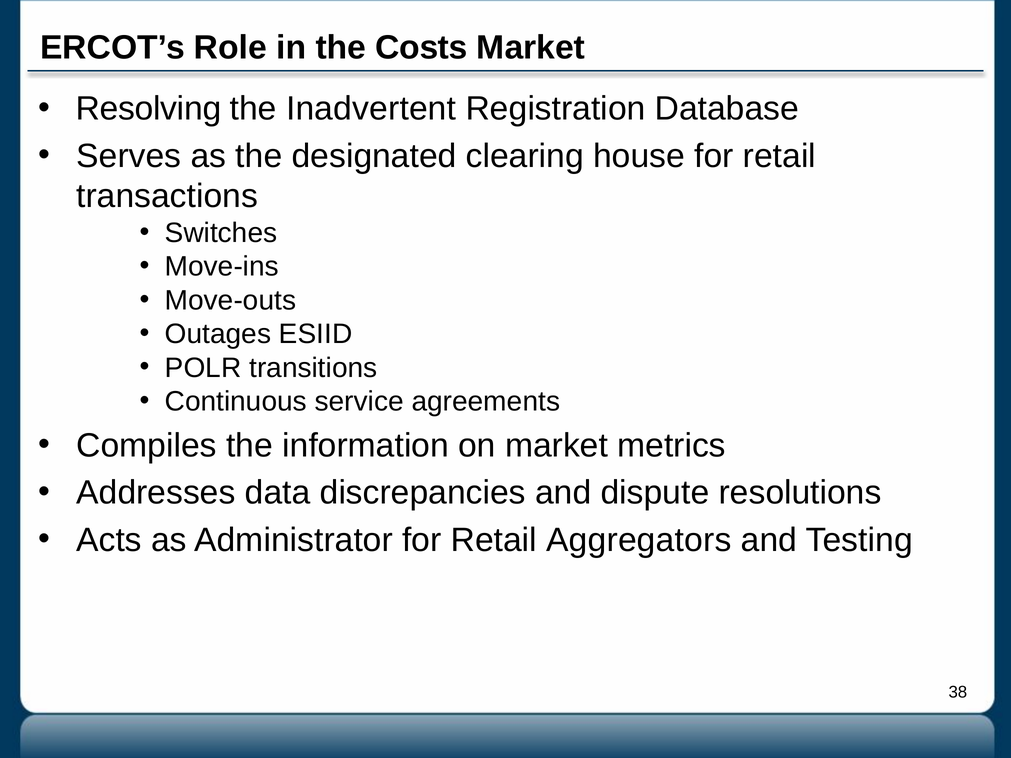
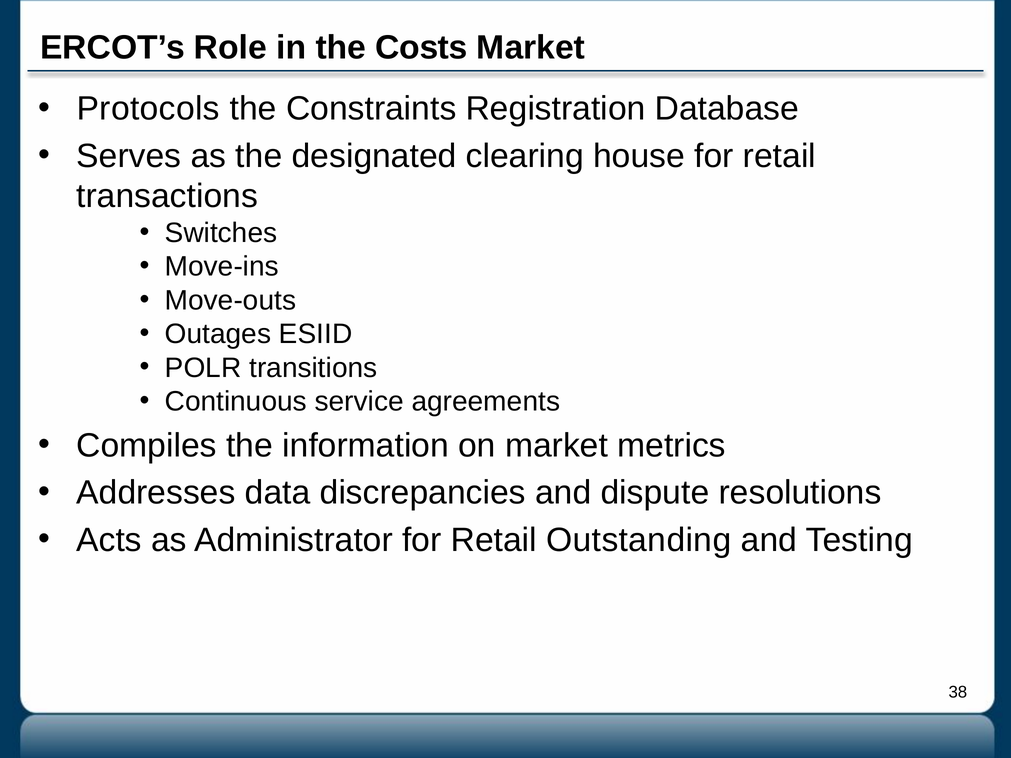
Resolving: Resolving -> Protocols
Inadvertent: Inadvertent -> Constraints
Aggregators: Aggregators -> Outstanding
